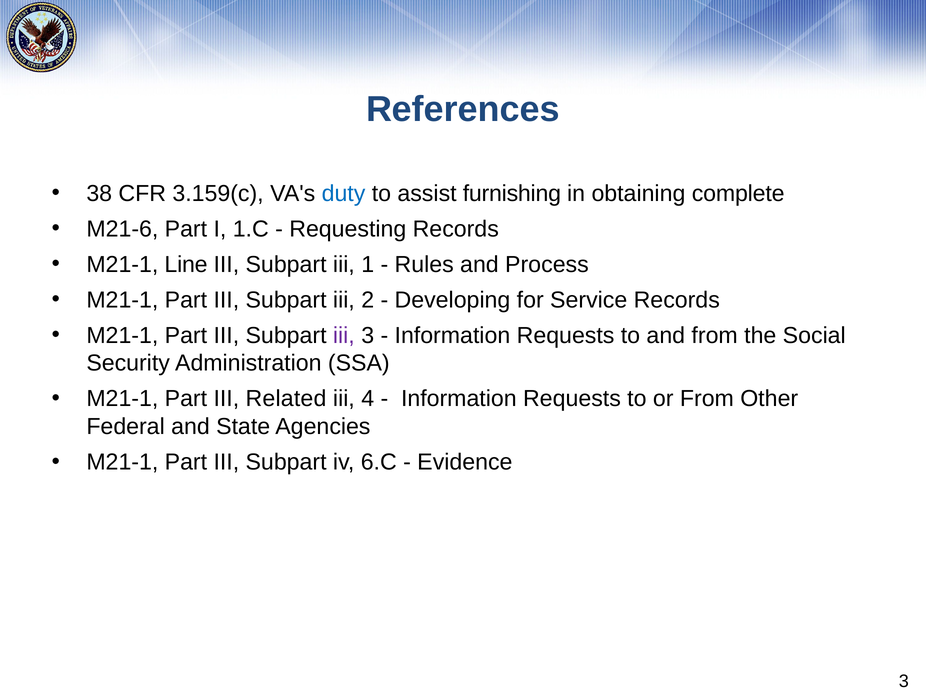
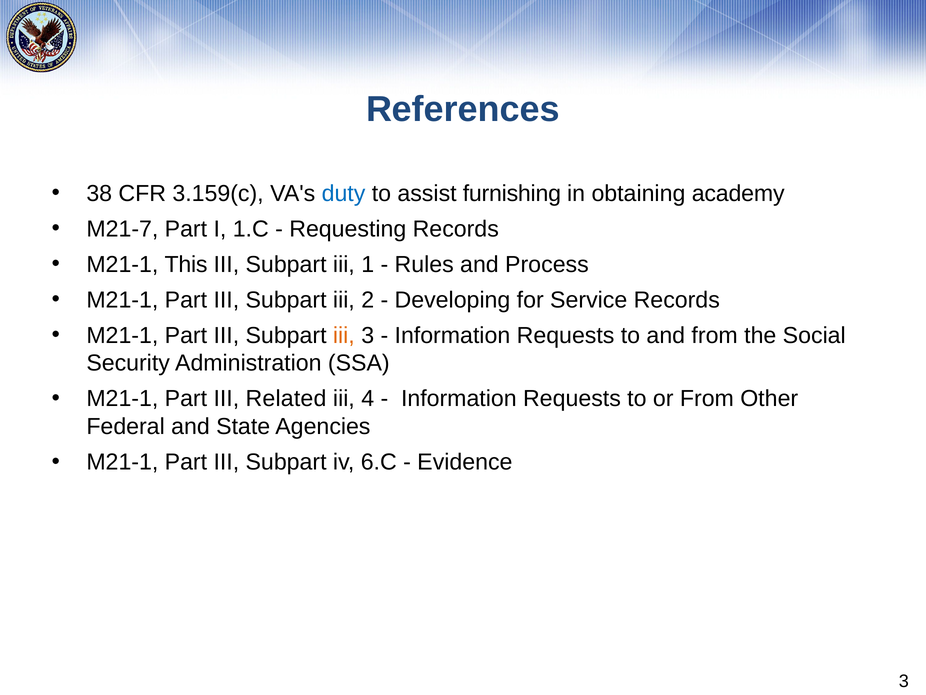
complete: complete -> academy
M21-6: M21-6 -> M21-7
Line: Line -> This
iii at (344, 335) colour: purple -> orange
